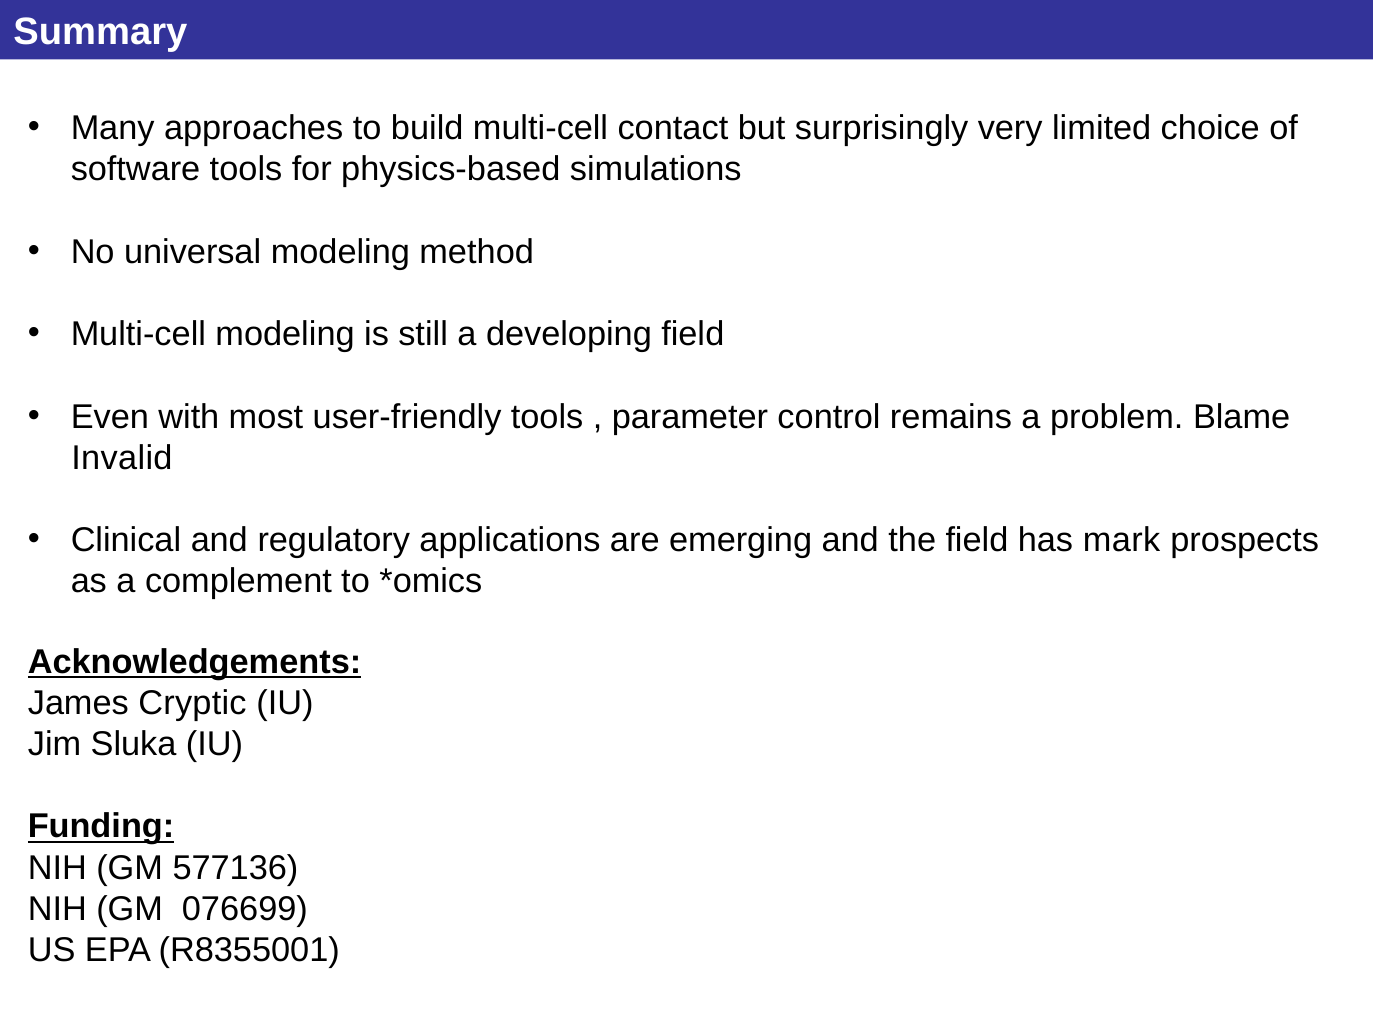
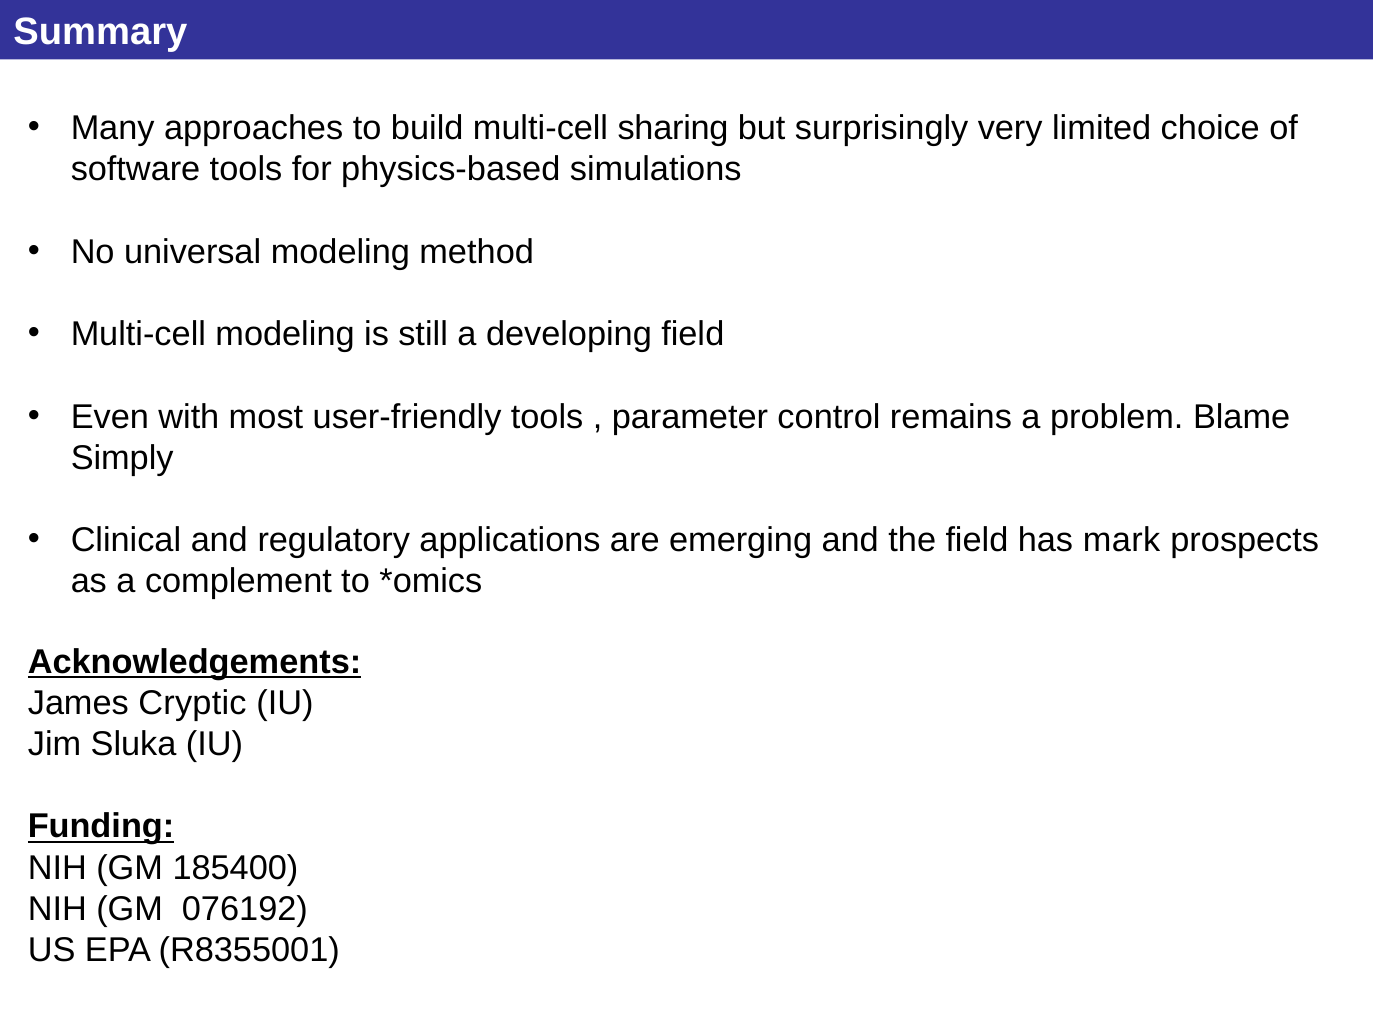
contact: contact -> sharing
Invalid: Invalid -> Simply
577136: 577136 -> 185400
076699: 076699 -> 076192
